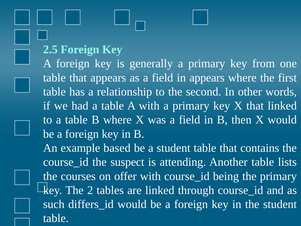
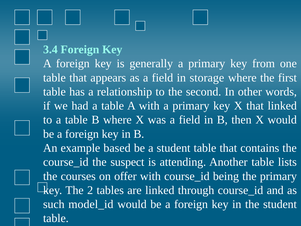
2.5: 2.5 -> 3.4
in appears: appears -> storage
differs_id: differs_id -> model_id
